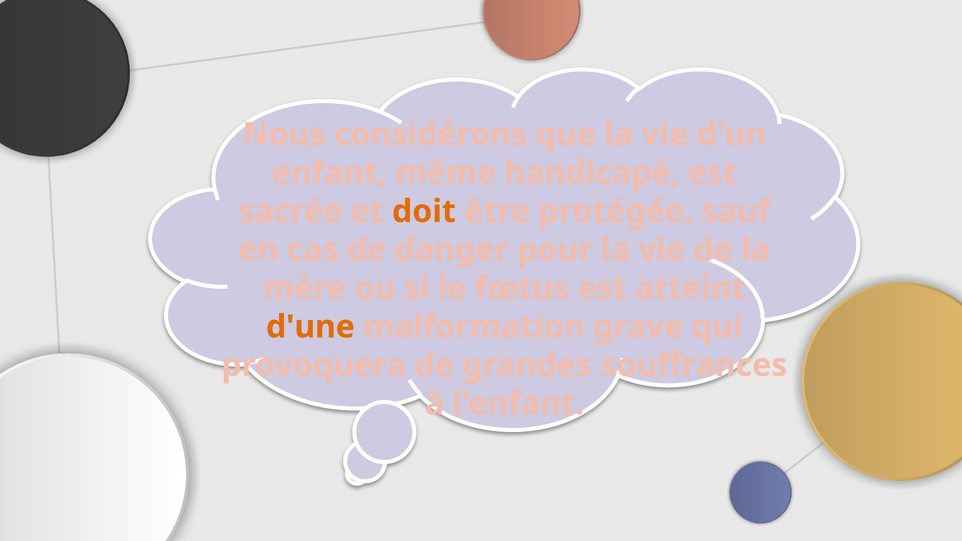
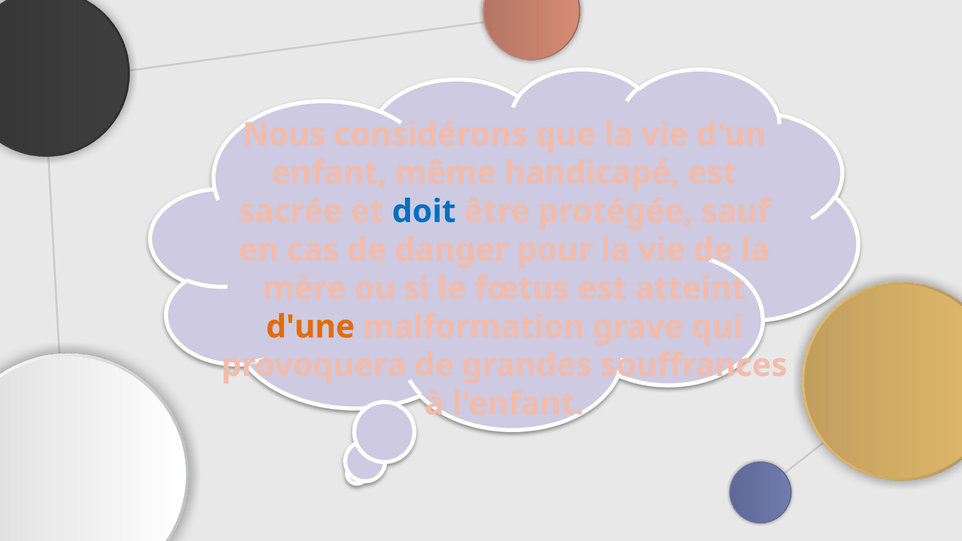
doit colour: orange -> blue
